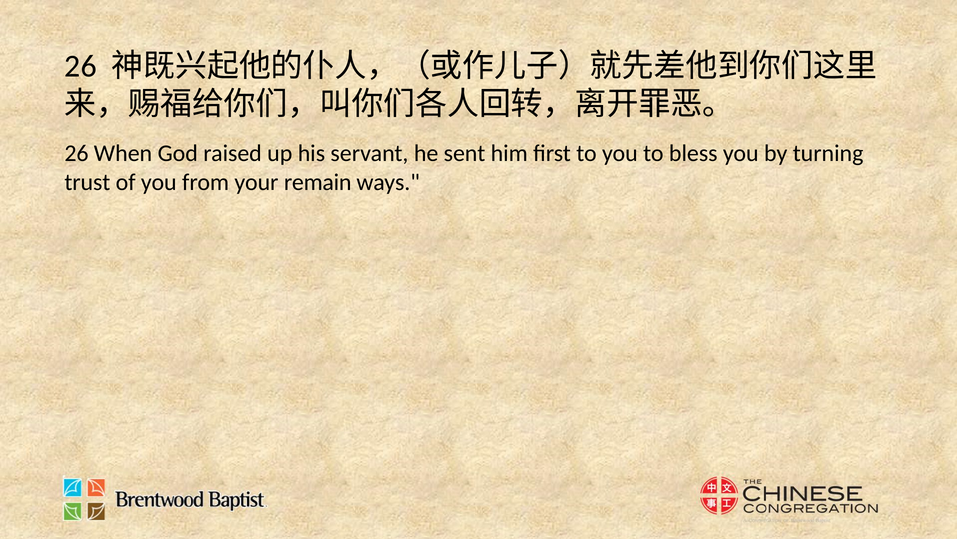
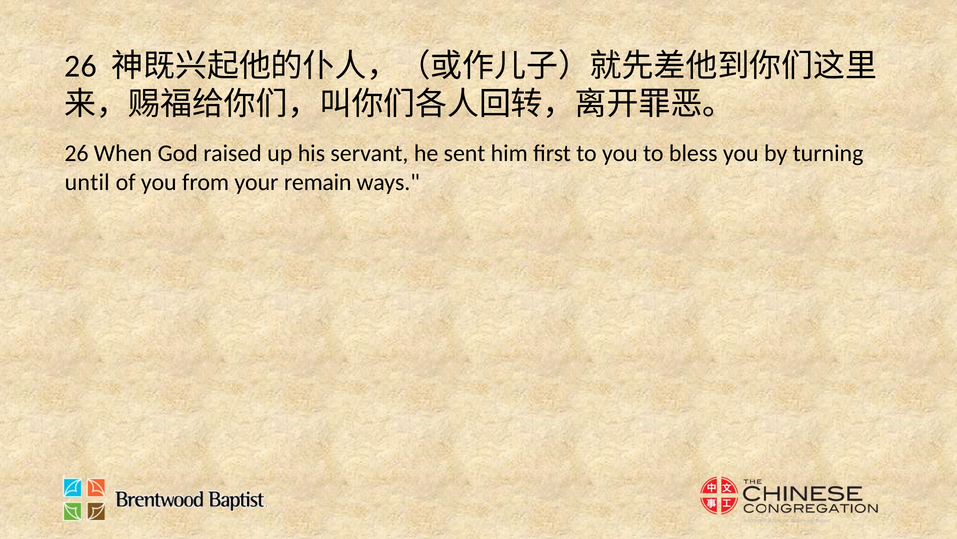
trust: trust -> until
